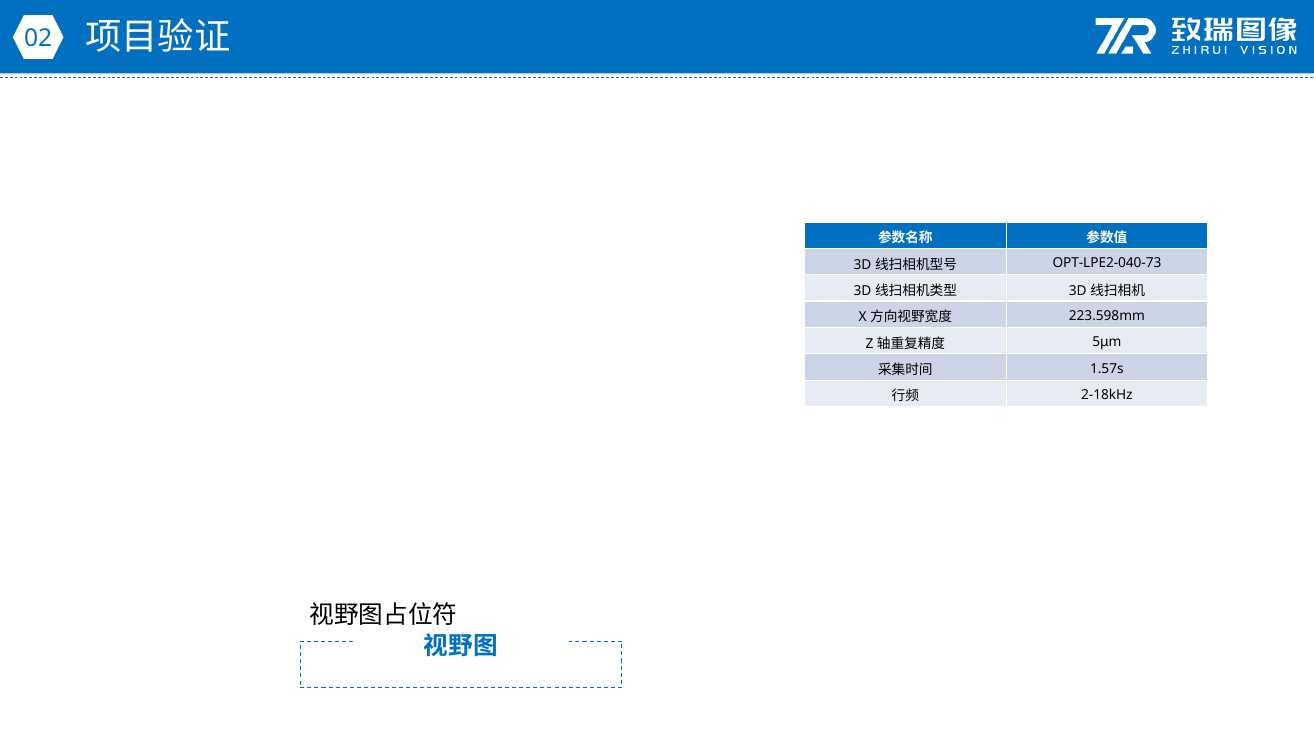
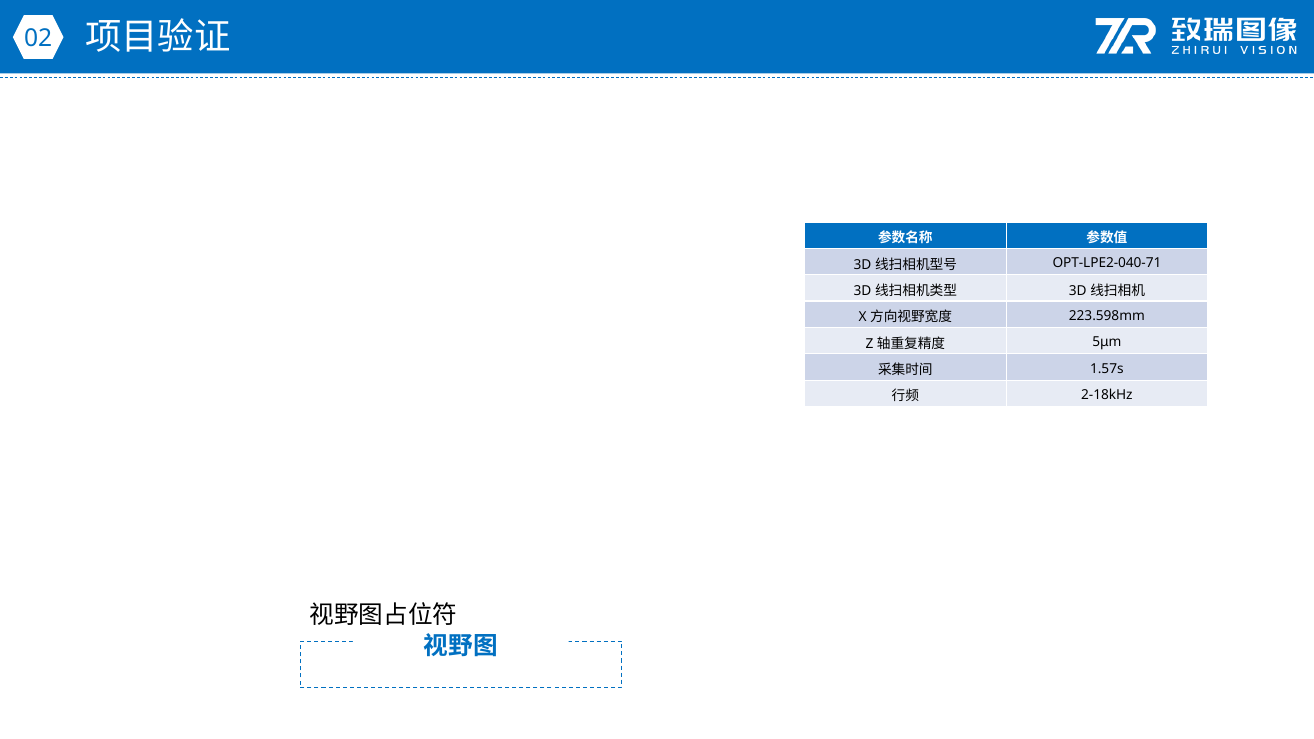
OPT-LPE2-040-73: OPT-LPE2-040-73 -> OPT-LPE2-040-71
